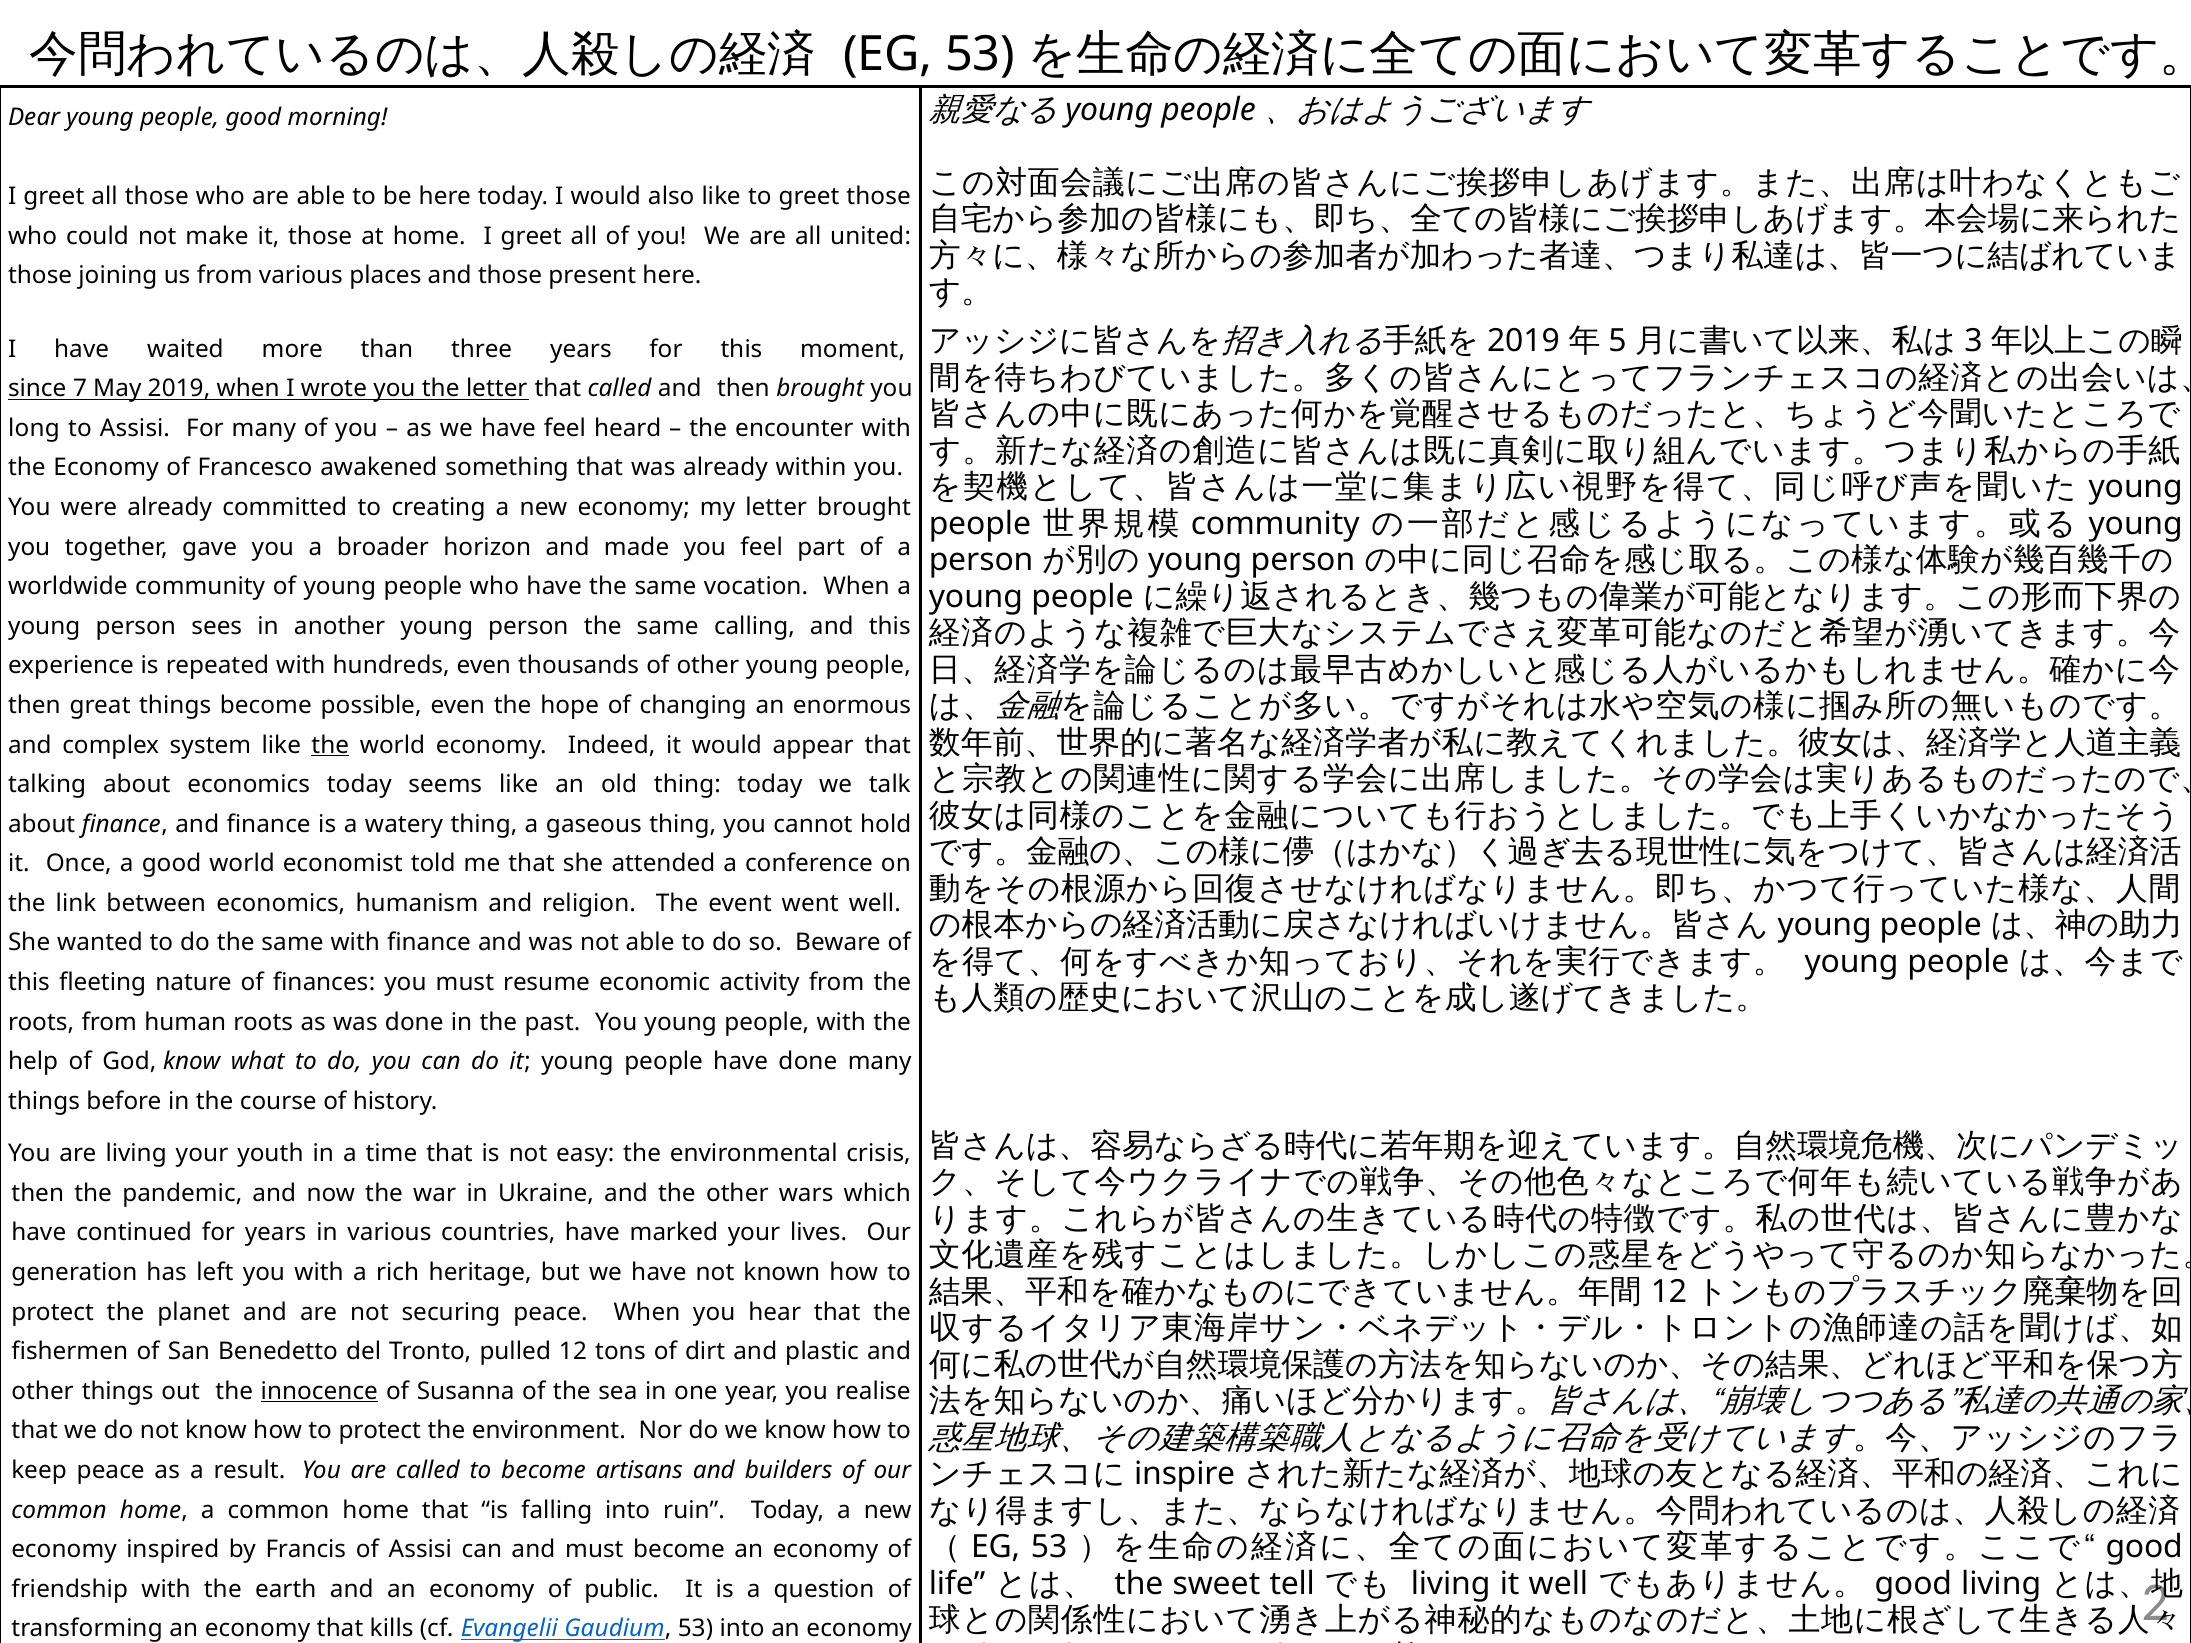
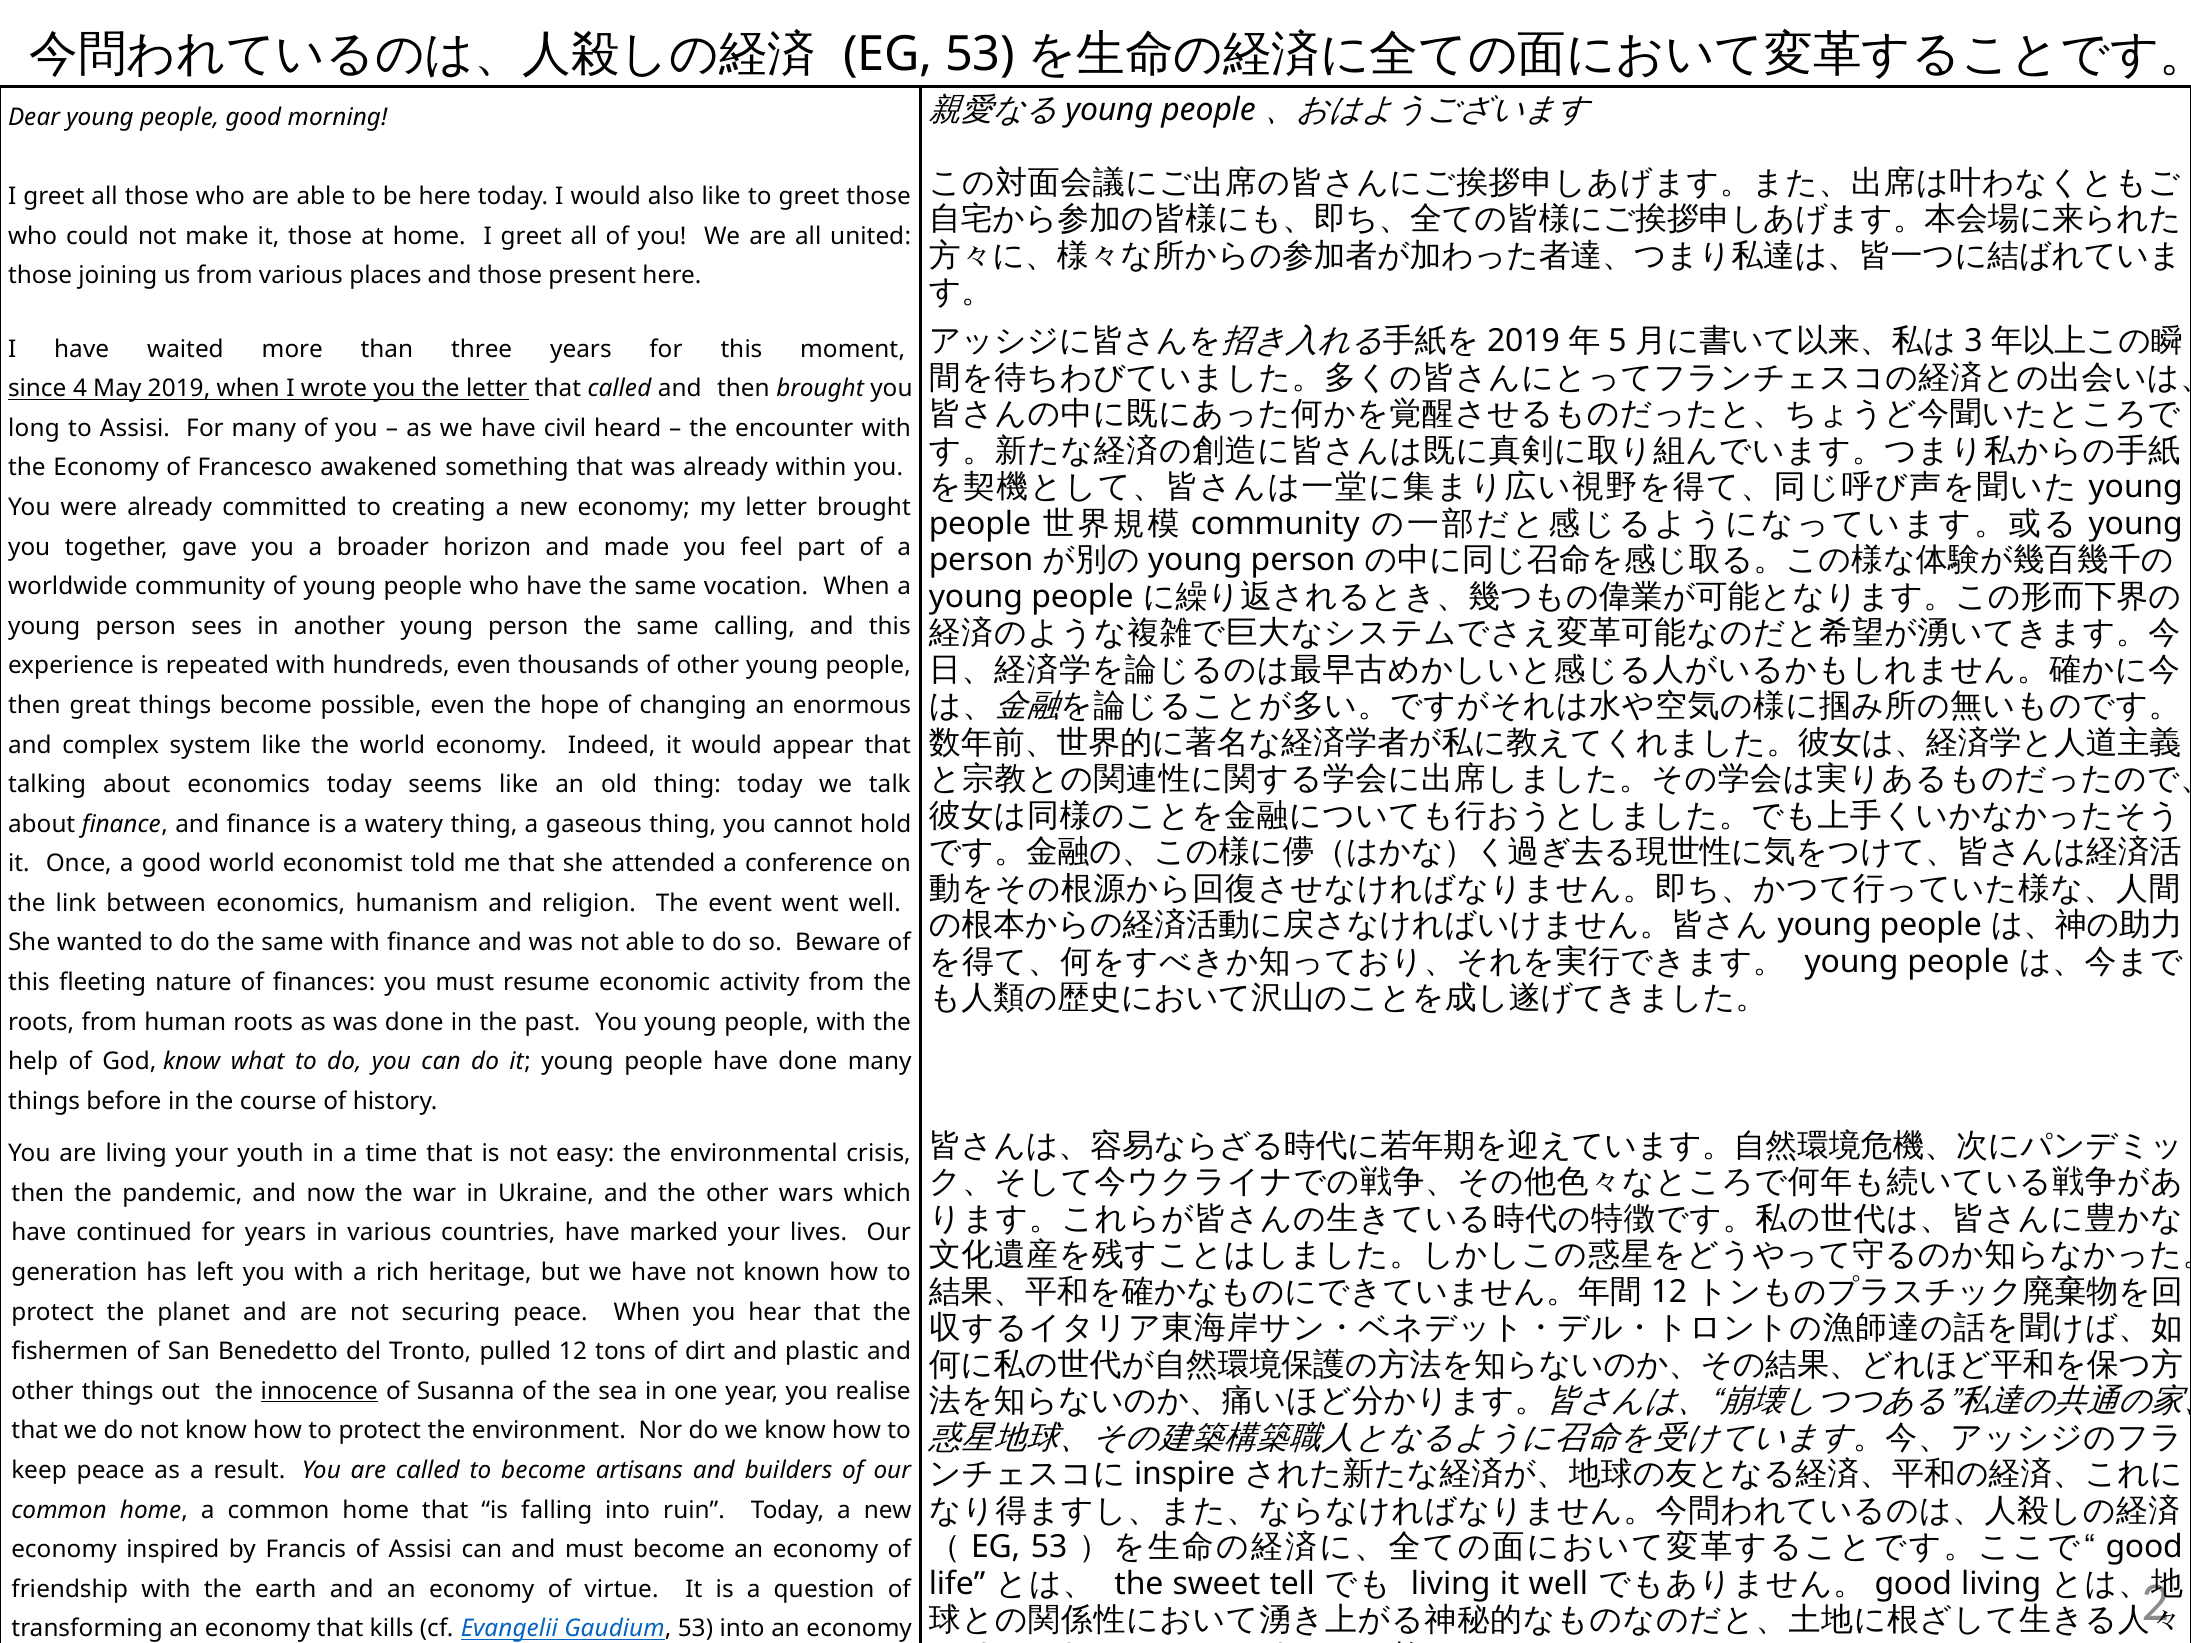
7: 7 -> 4
have feel: feel -> civil
the at (330, 745) underline: present -> none
public: public -> virtue
